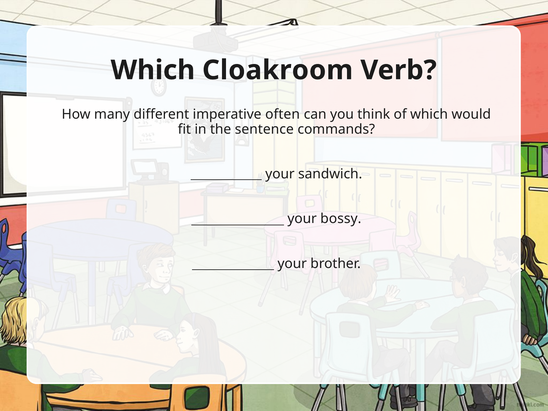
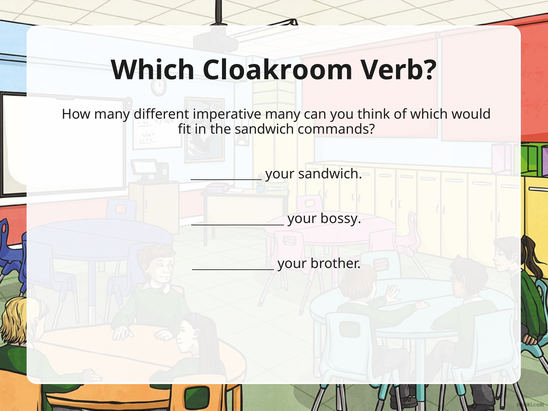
imperative often: often -> many
the sentence: sentence -> sandwich
